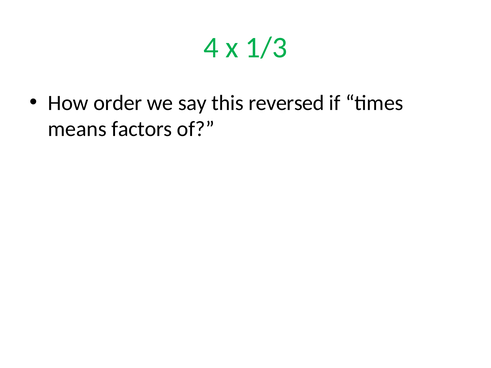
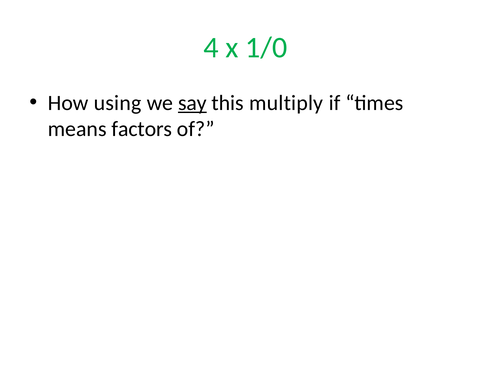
1/3: 1/3 -> 1/0
order: order -> using
say underline: none -> present
reversed: reversed -> multiply
